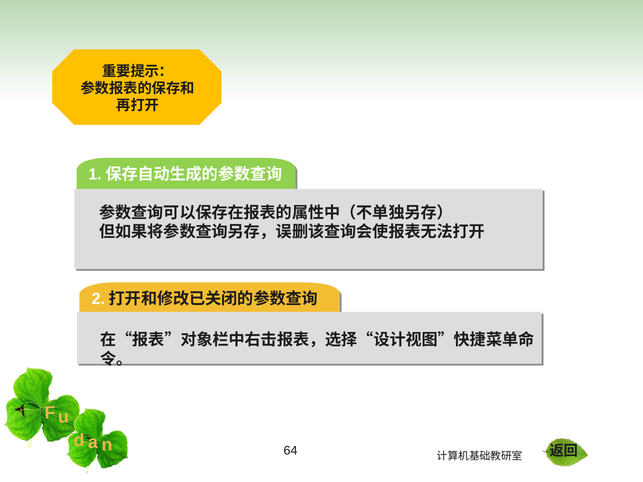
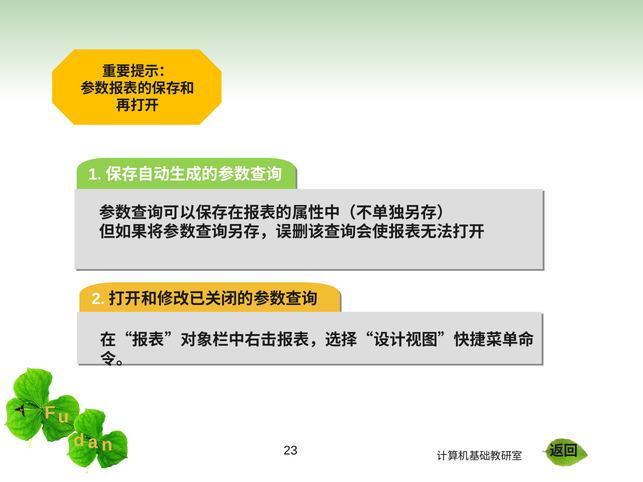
64: 64 -> 23
